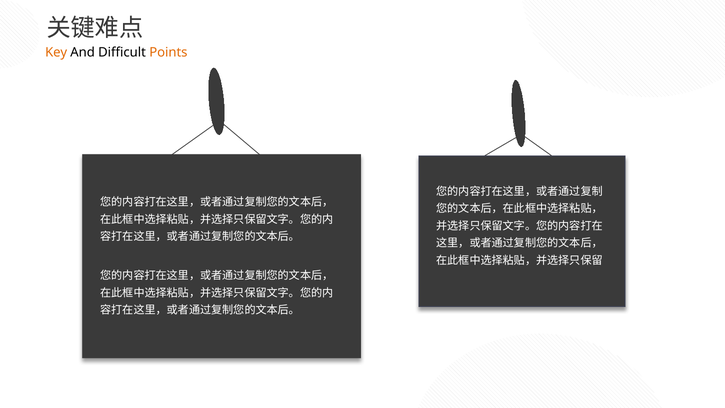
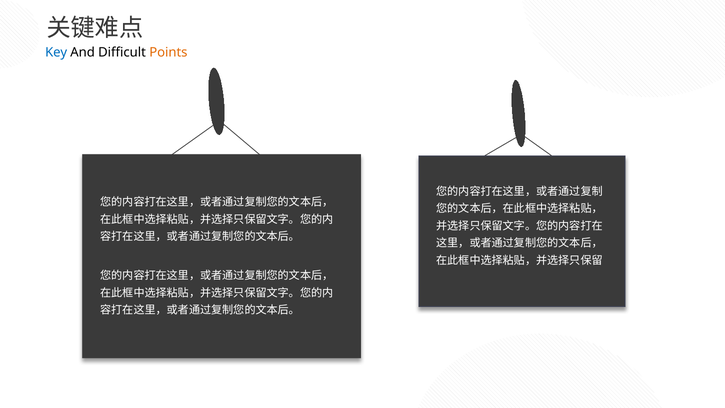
Key colour: orange -> blue
